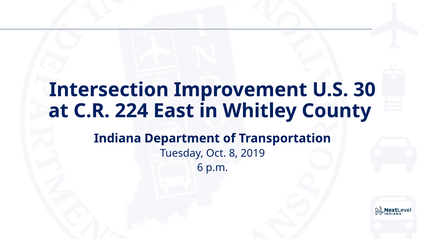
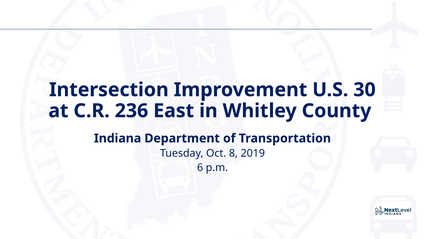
224: 224 -> 236
